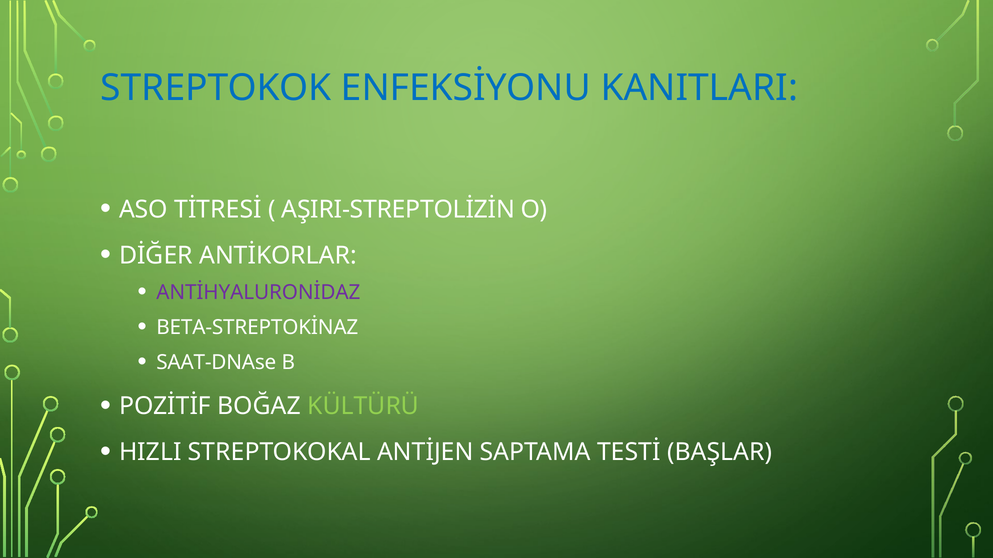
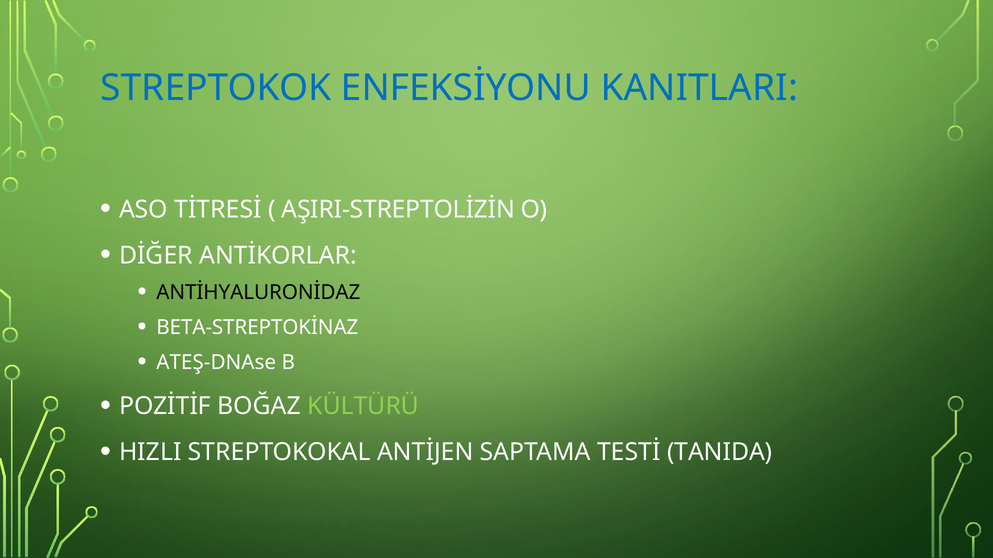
ANTİHYALURONİDAZ colour: purple -> black
SAAT-DNAse: SAAT-DNAse -> ATEŞ-DNAse
BAŞLAR: BAŞLAR -> TANIDA
